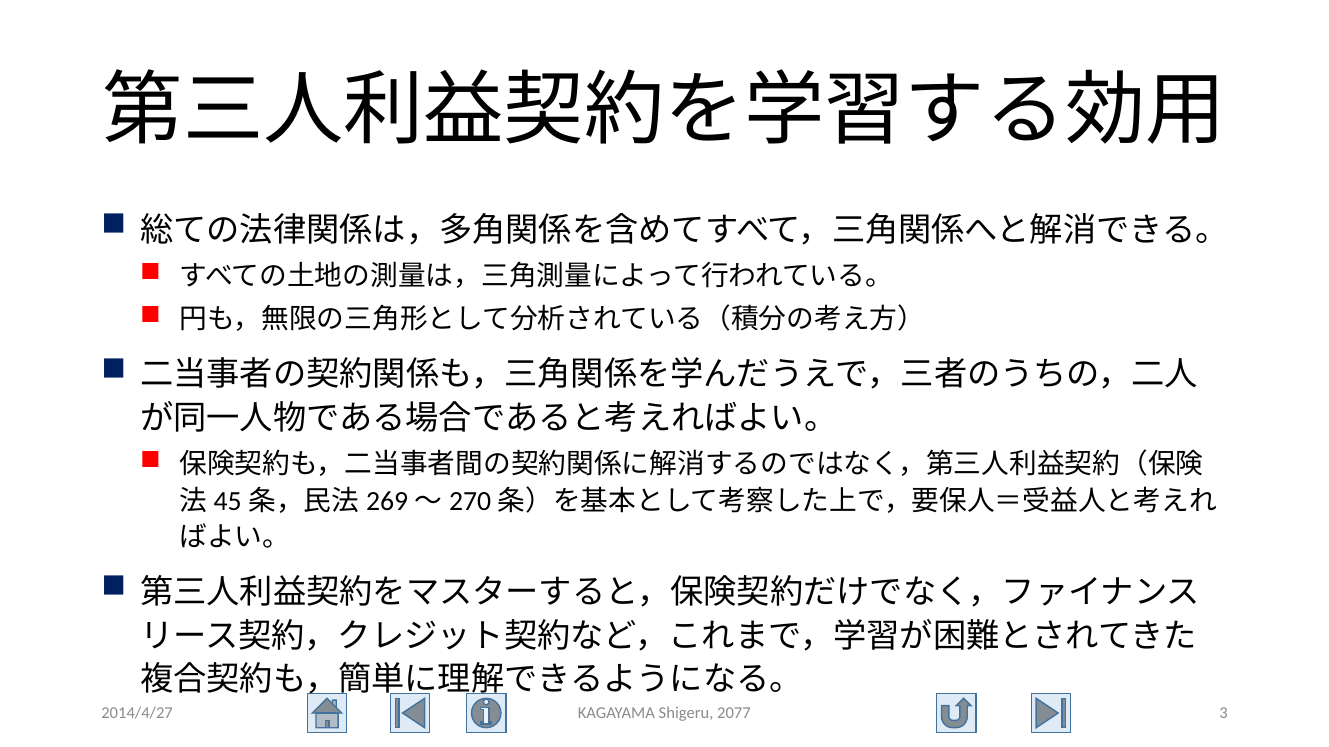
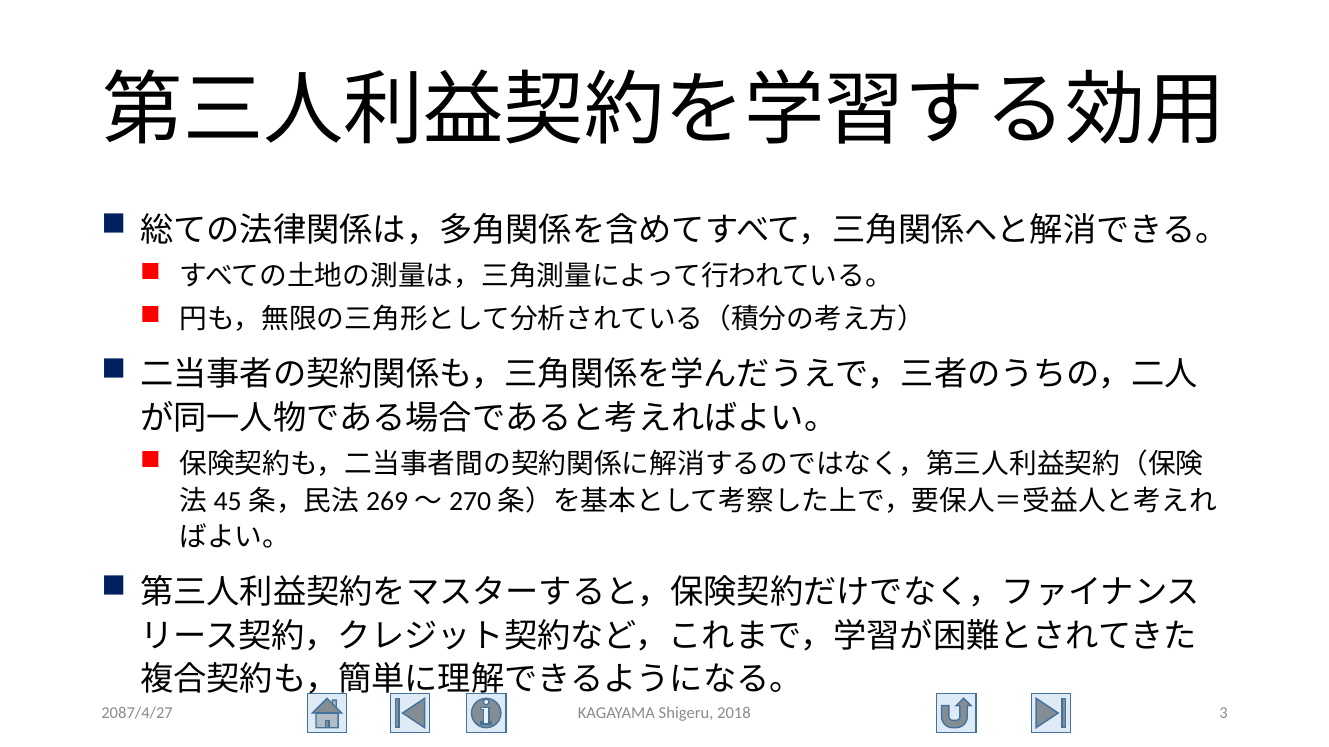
2014/4/27: 2014/4/27 -> 2087/4/27
2077: 2077 -> 2018
